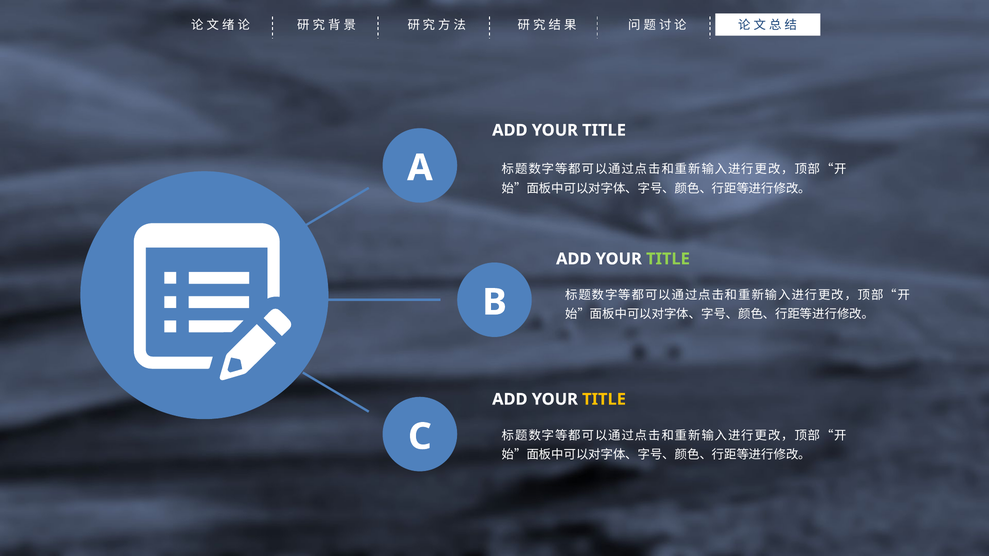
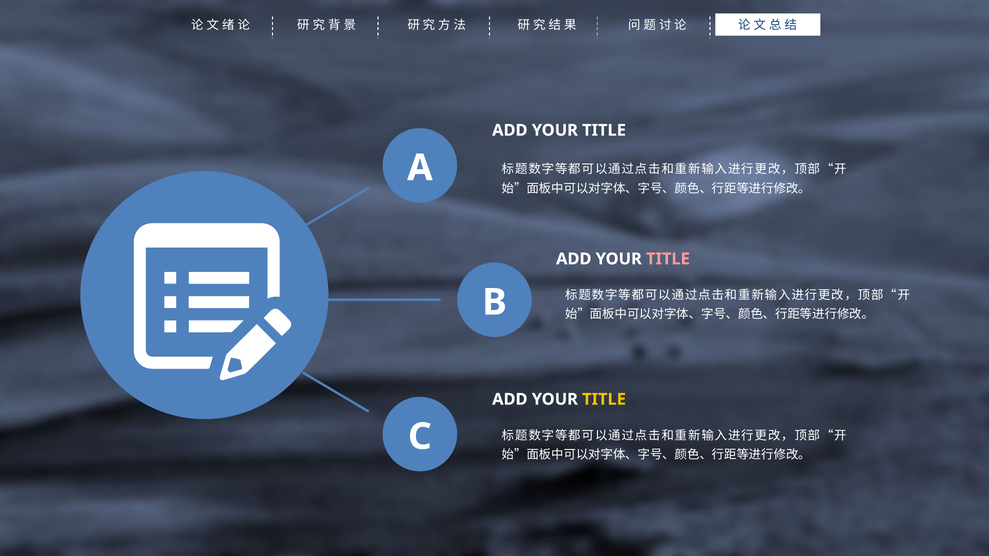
TITLE at (668, 259) colour: light green -> pink
